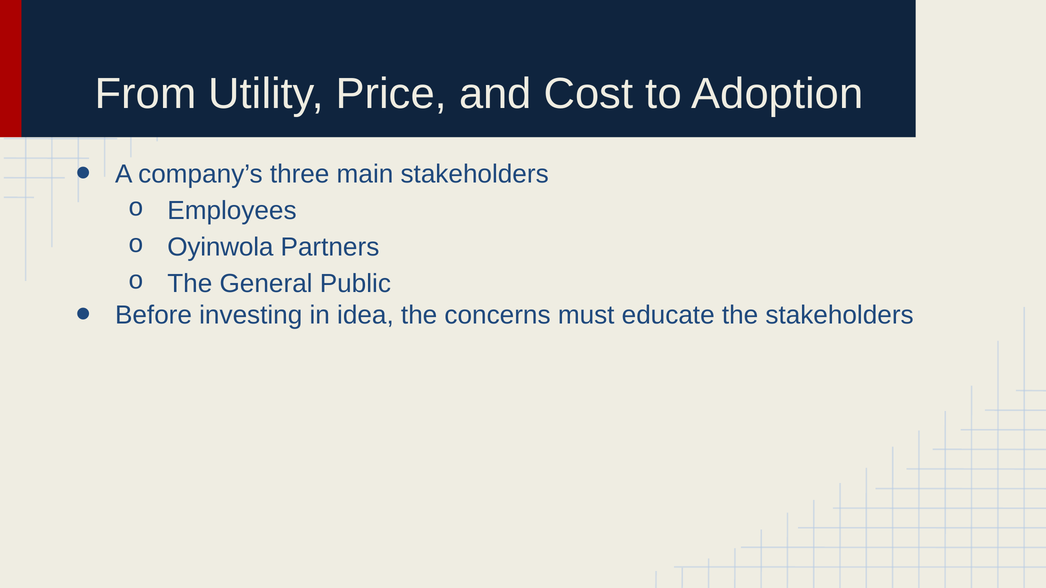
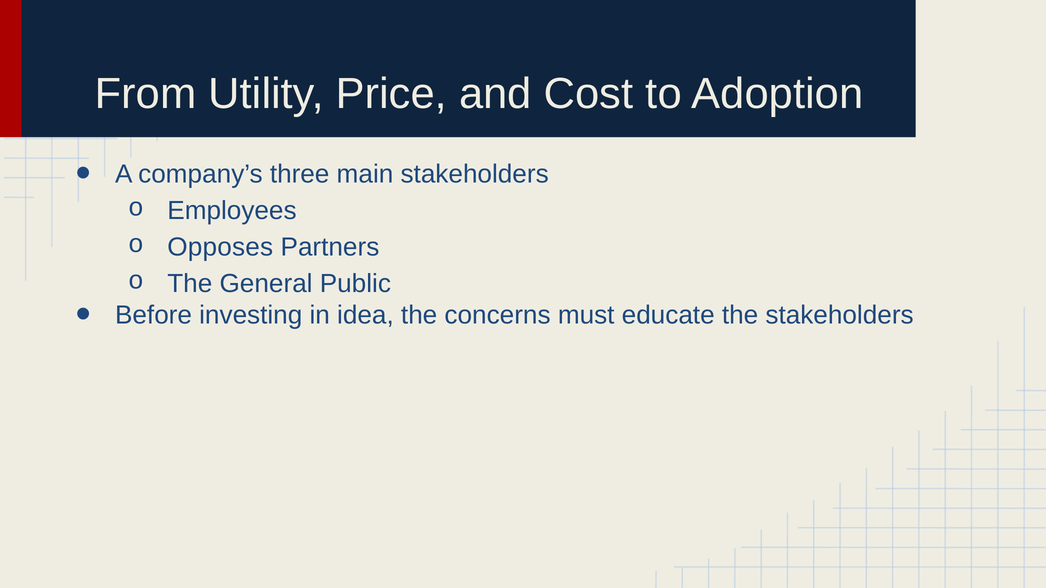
Oyinwola: Oyinwola -> Opposes
